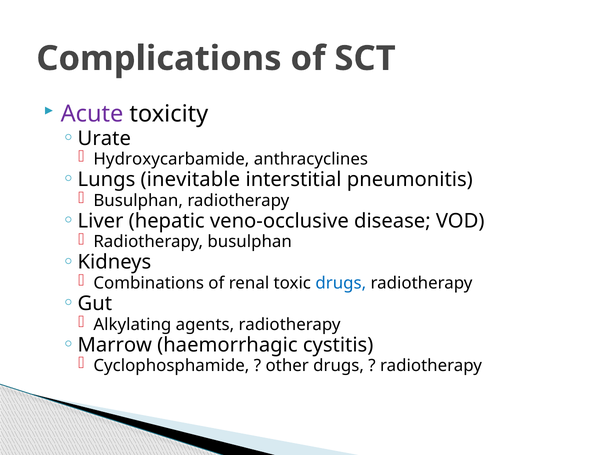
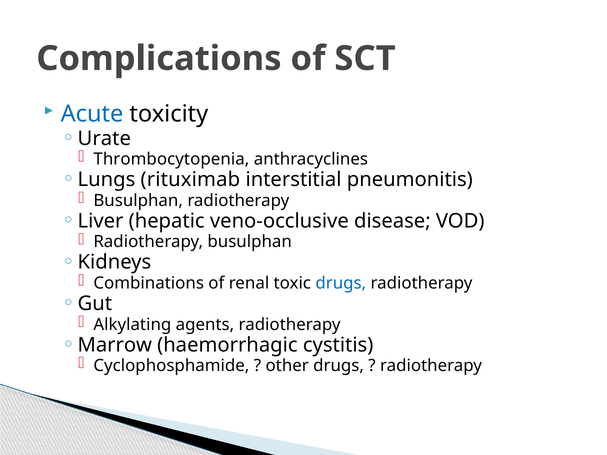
Acute colour: purple -> blue
Hydroxycarbamide: Hydroxycarbamide -> Thrombocytopenia
inevitable: inevitable -> rituximab
